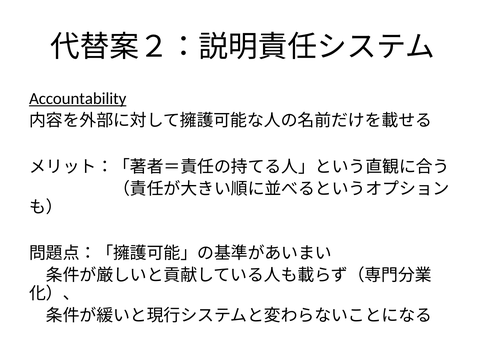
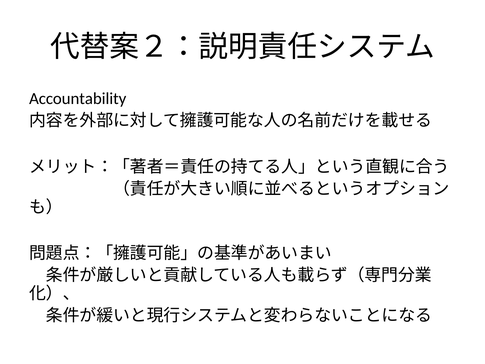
Accountability underline: present -> none
